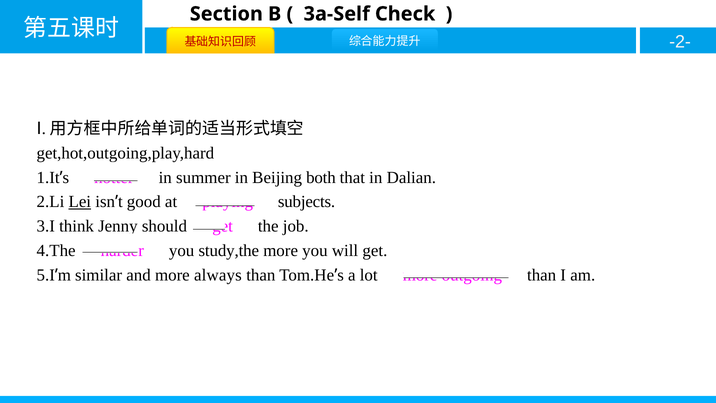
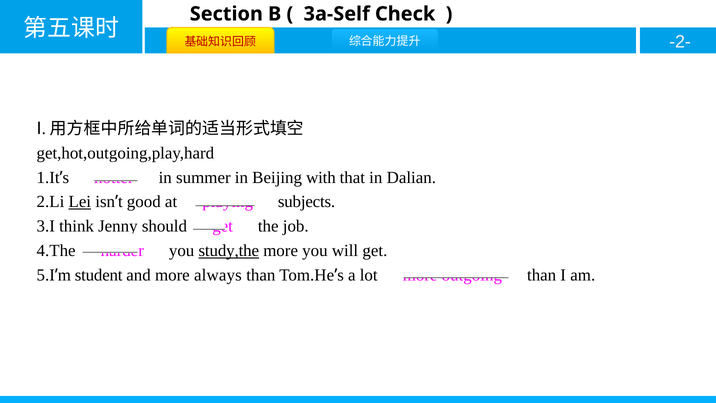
both: both -> with
study,the underline: none -> present
similar: similar -> student
